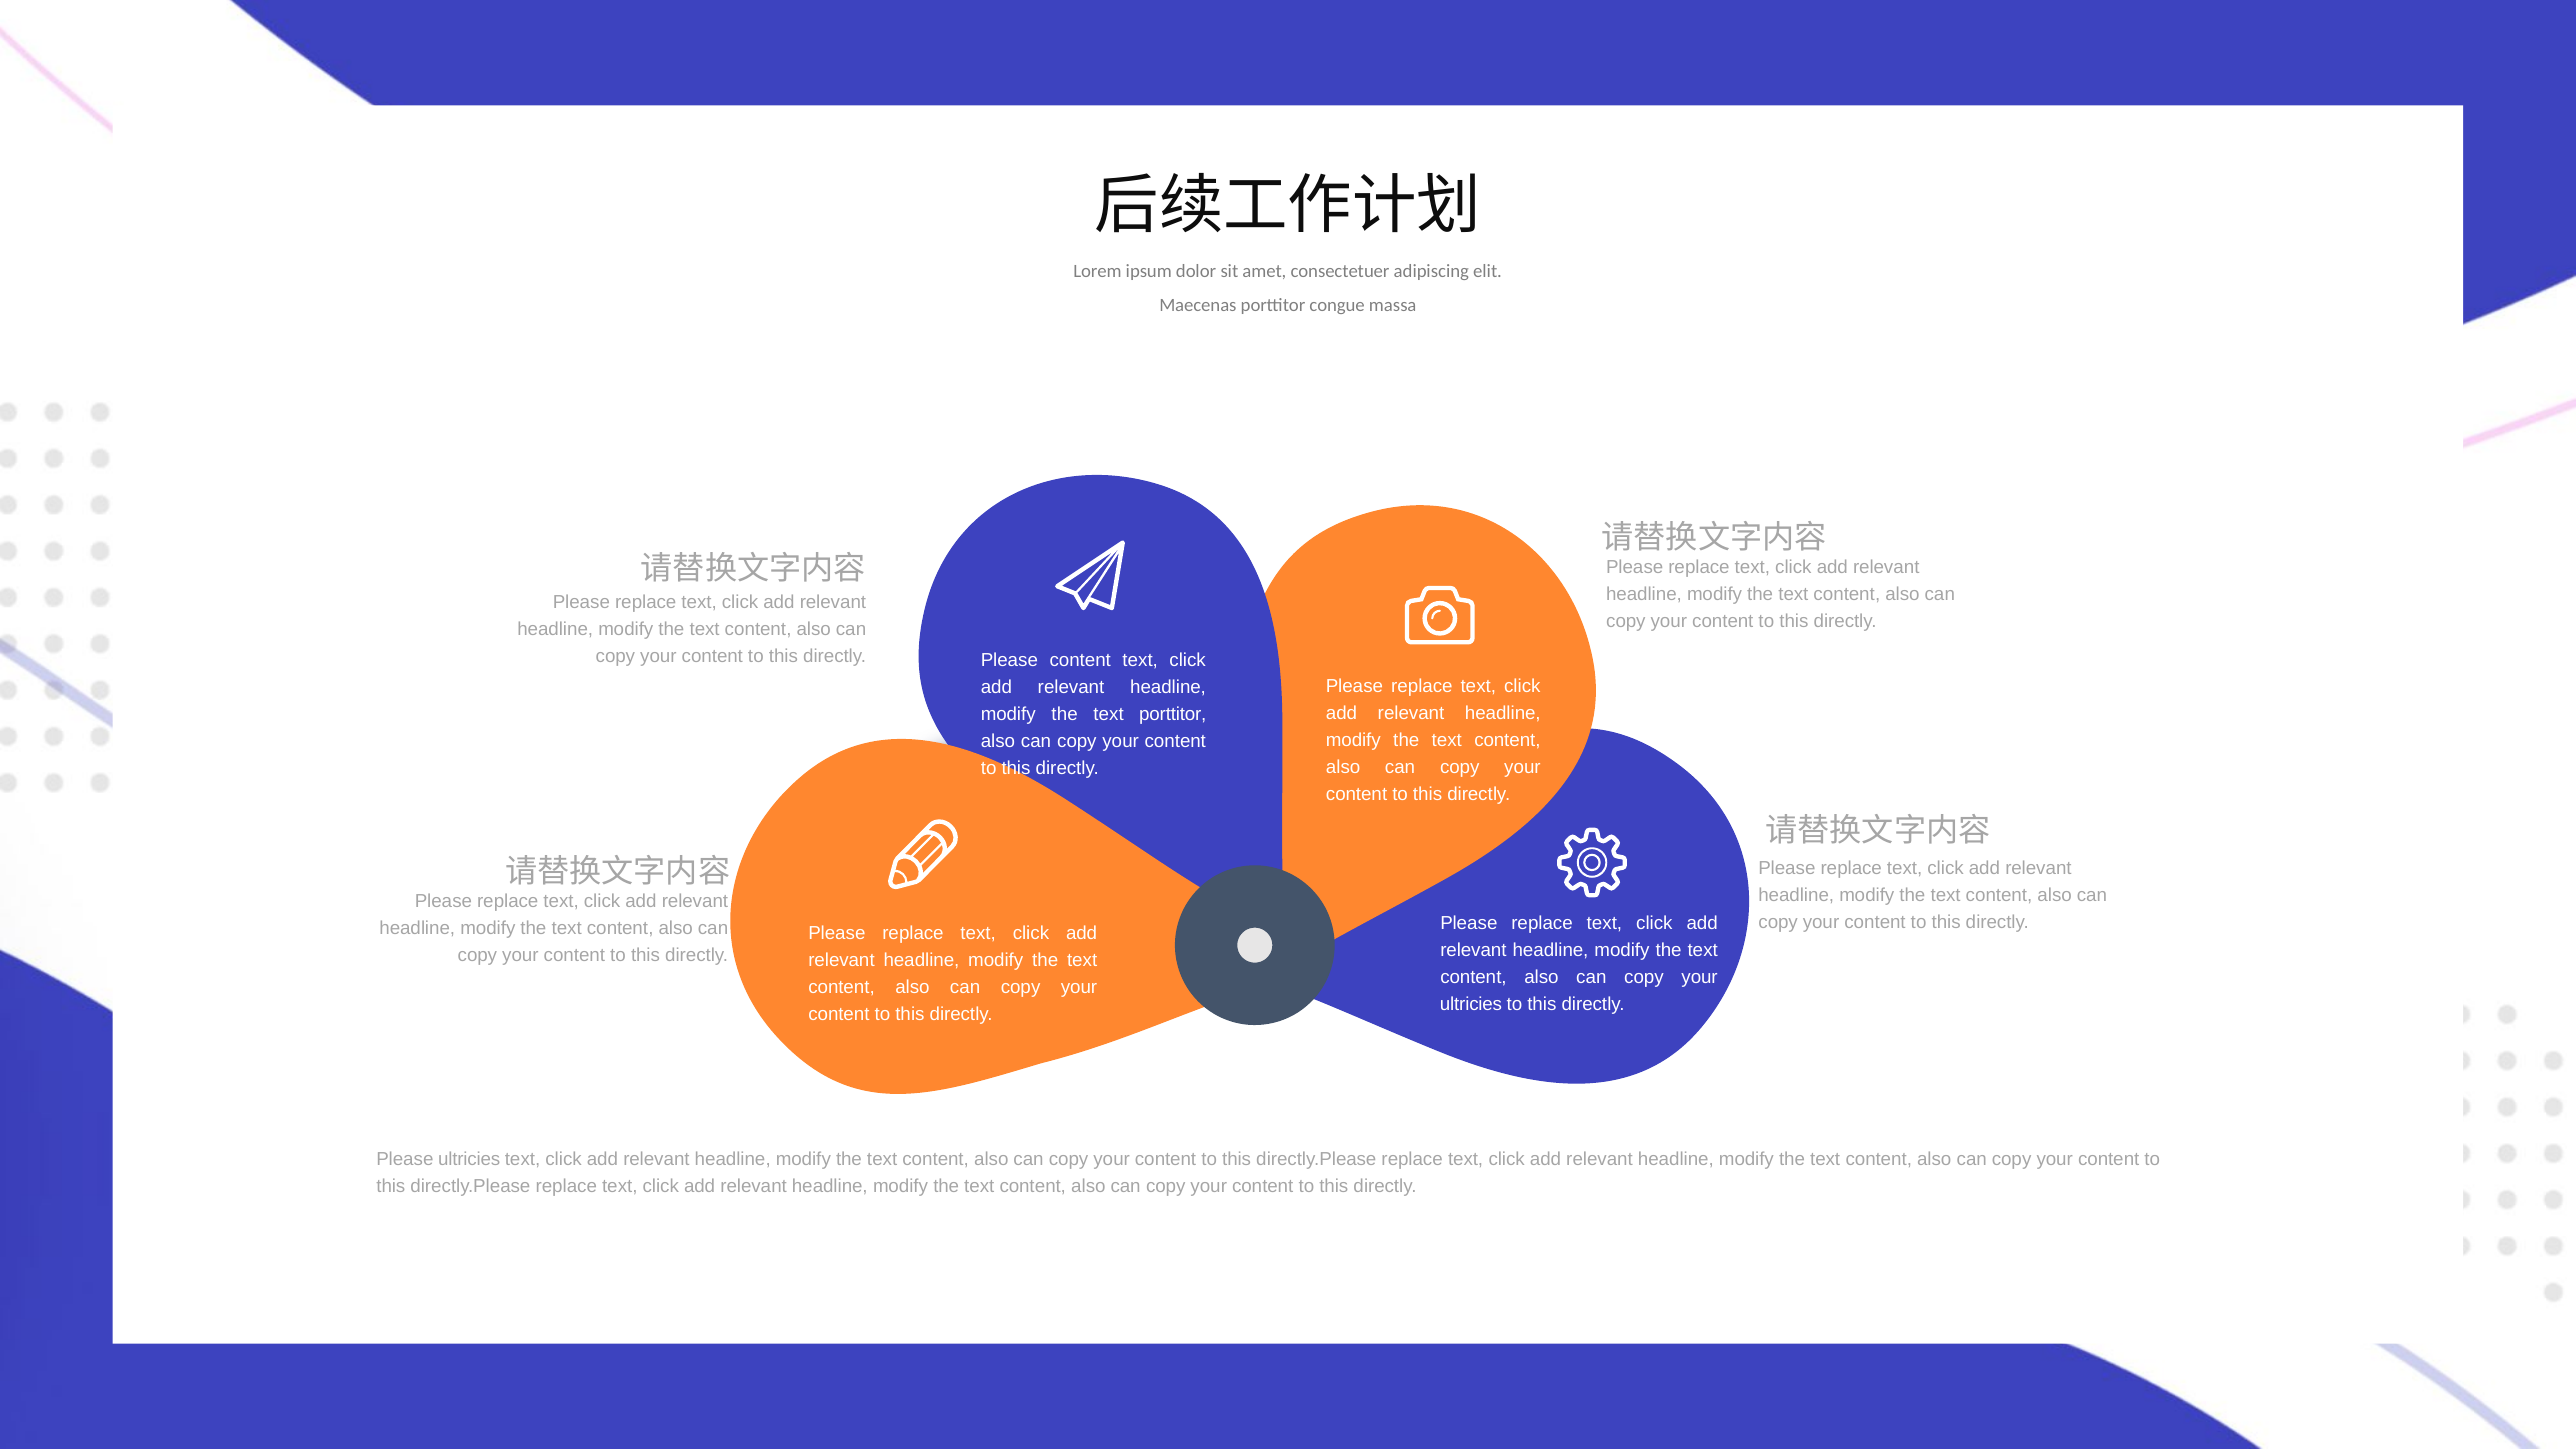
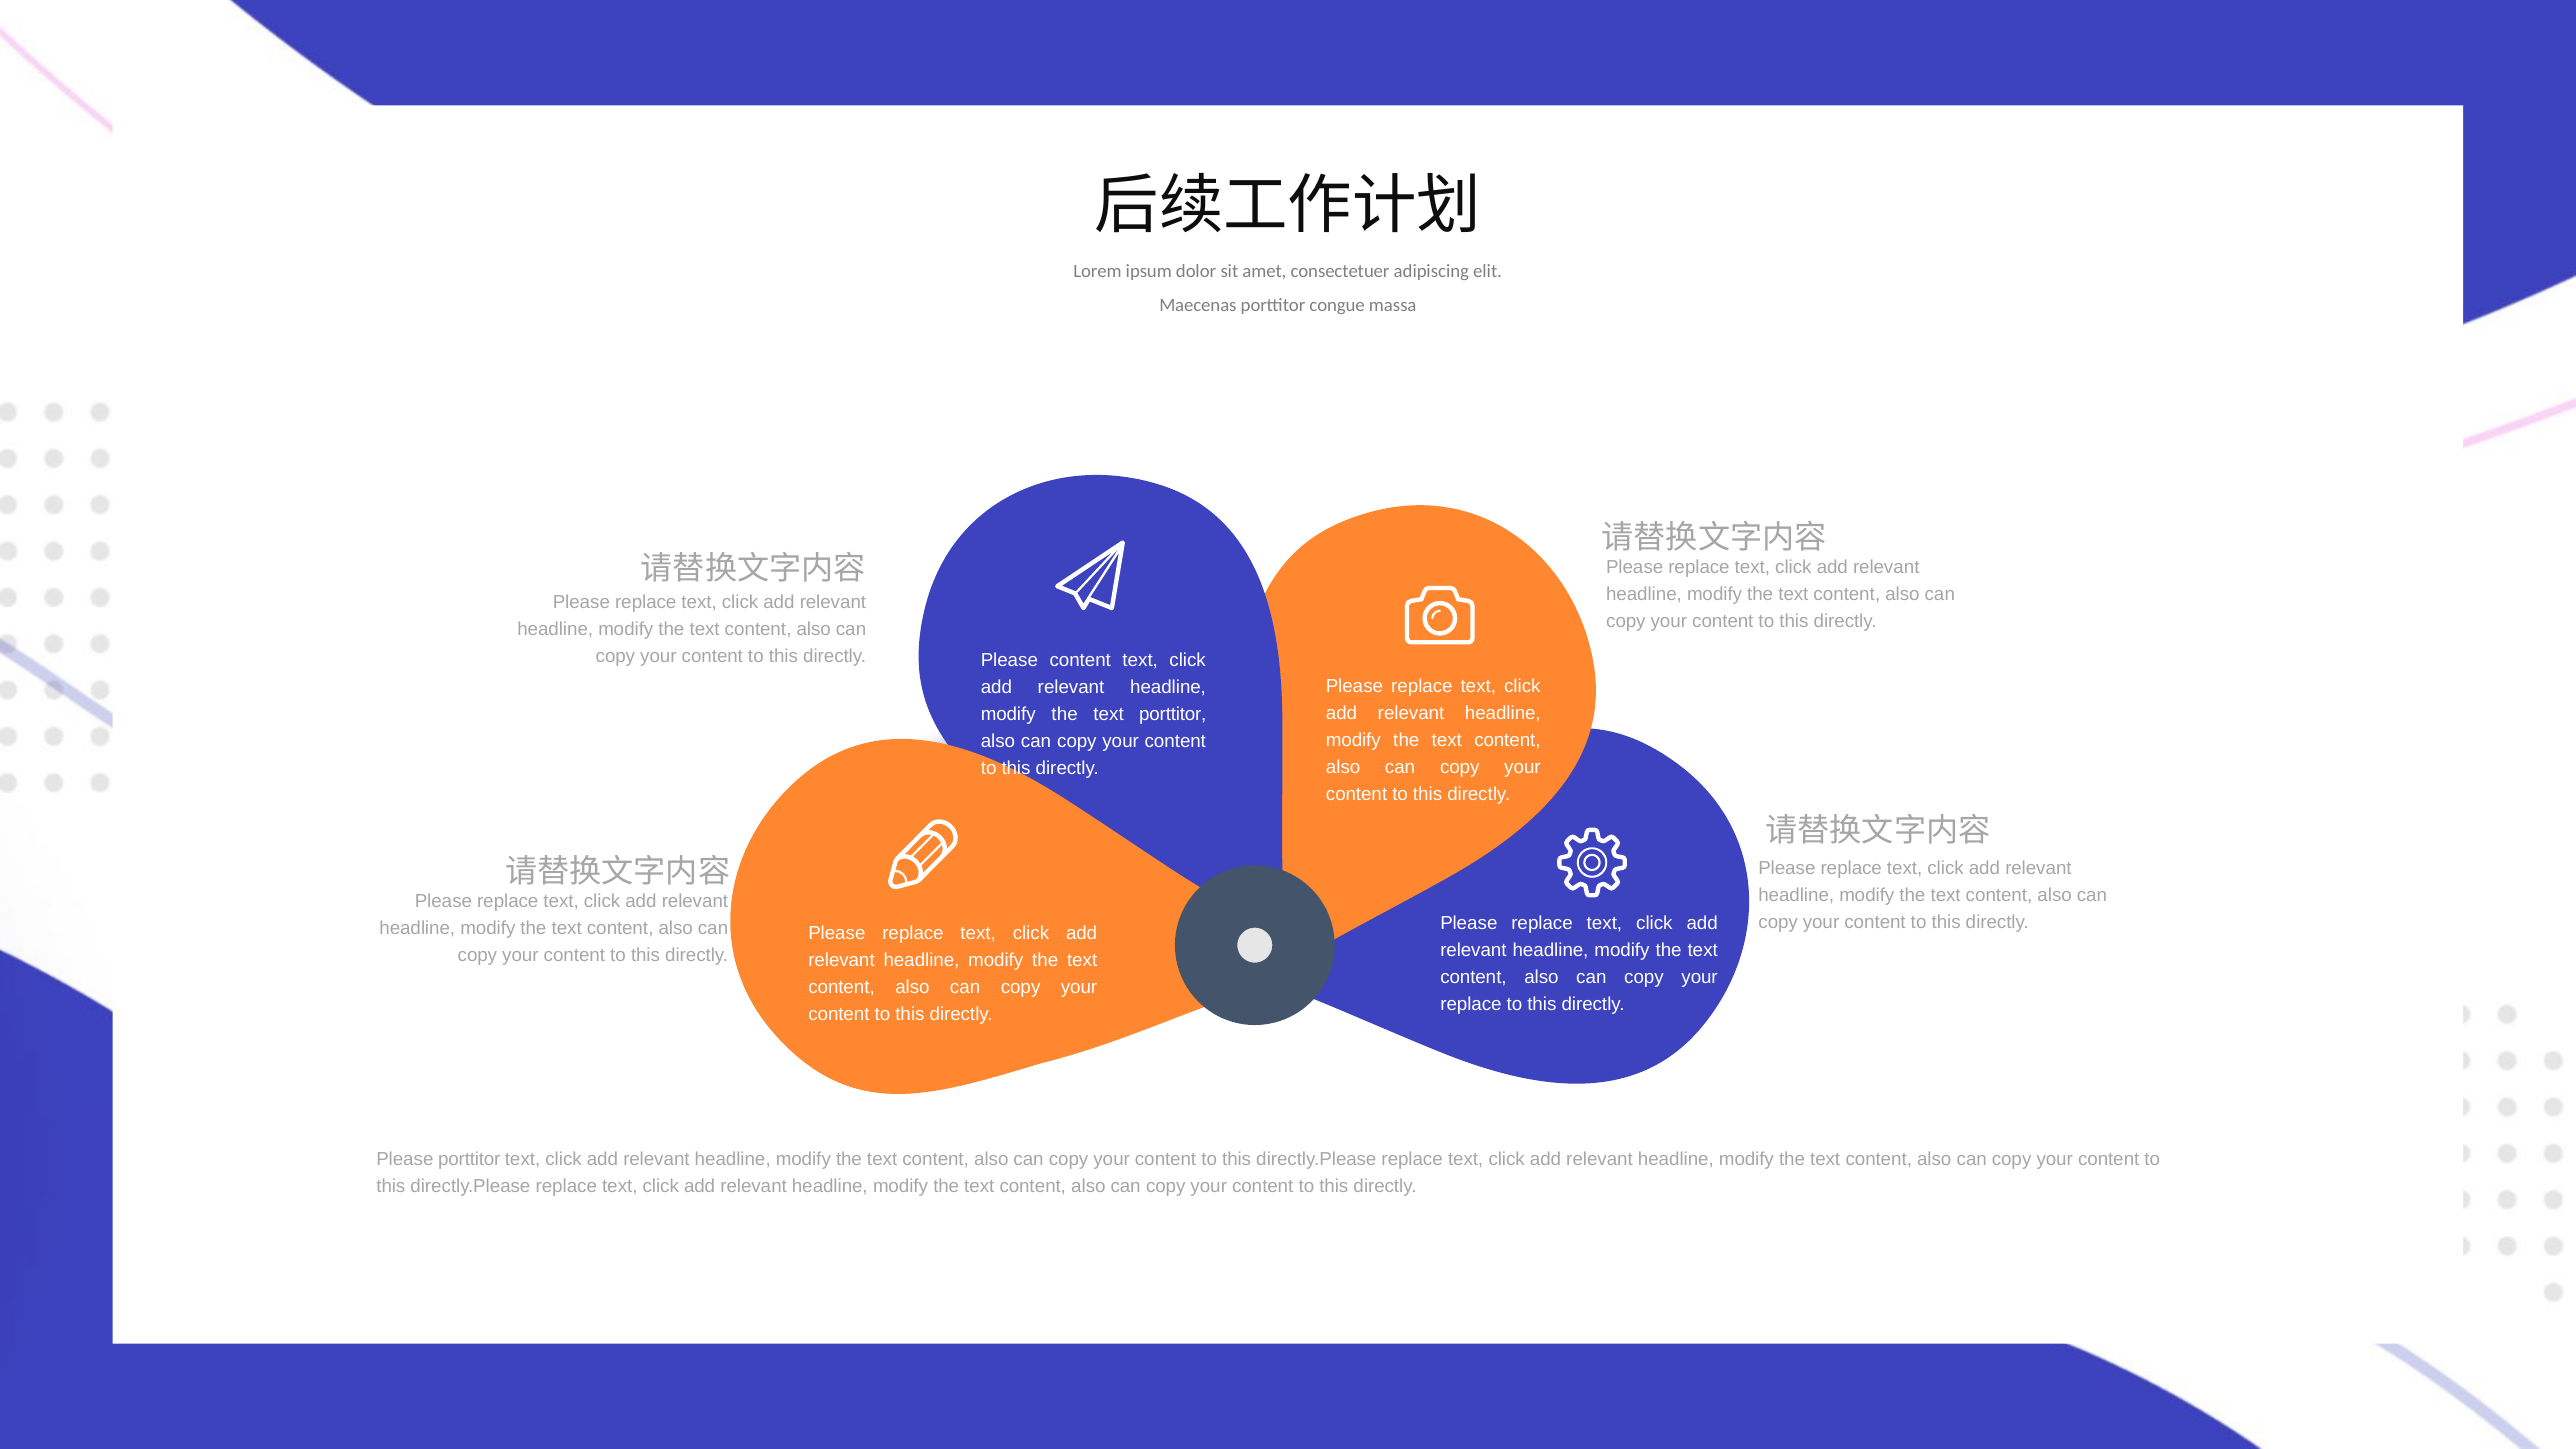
ultricies at (1471, 1004): ultricies -> replace
Please ultricies: ultricies -> porttitor
